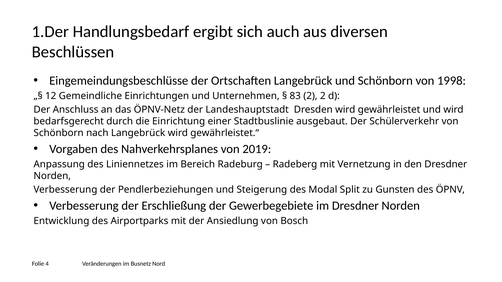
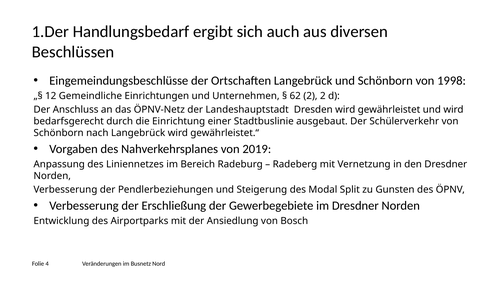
83: 83 -> 62
